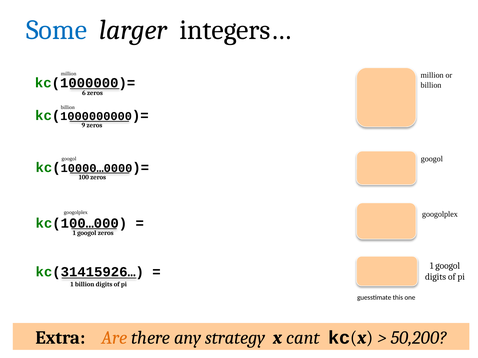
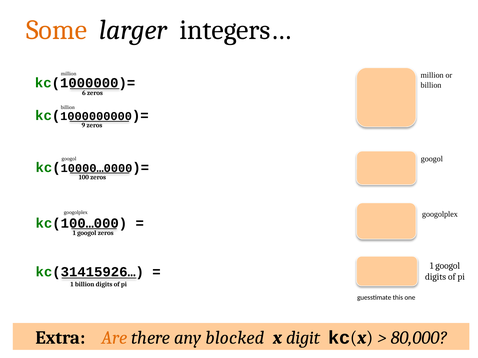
Some colour: blue -> orange
strategy: strategy -> blocked
cant: cant -> digit
50,200: 50,200 -> 80,000
